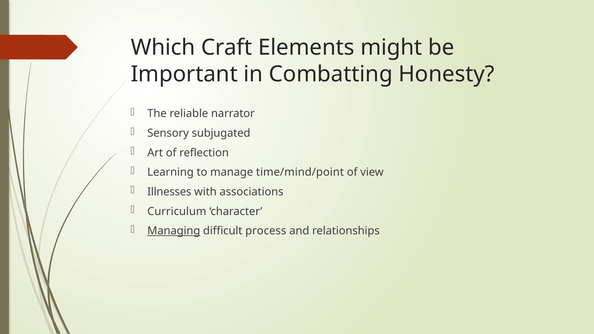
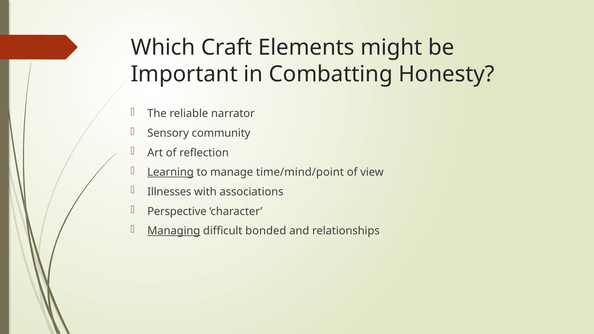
subjugated: subjugated -> community
Learning underline: none -> present
Curriculum: Curriculum -> Perspective
process: process -> bonded
